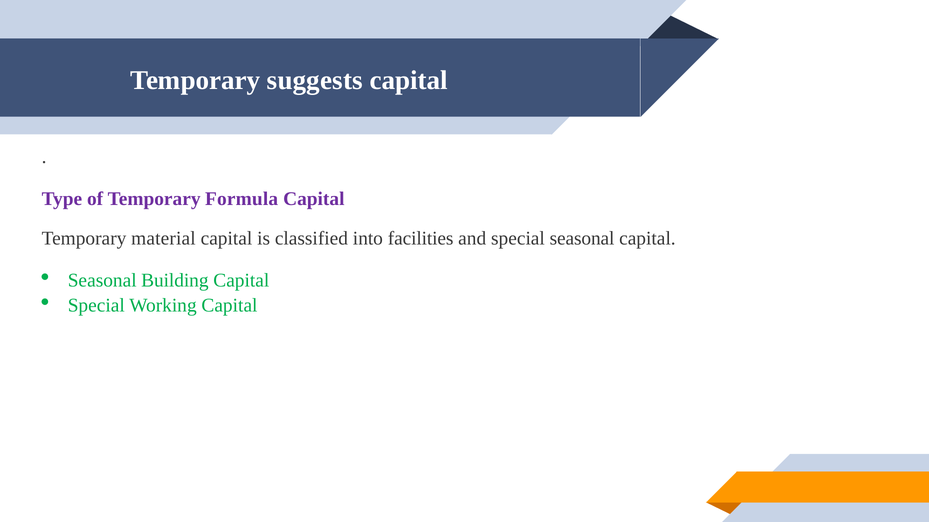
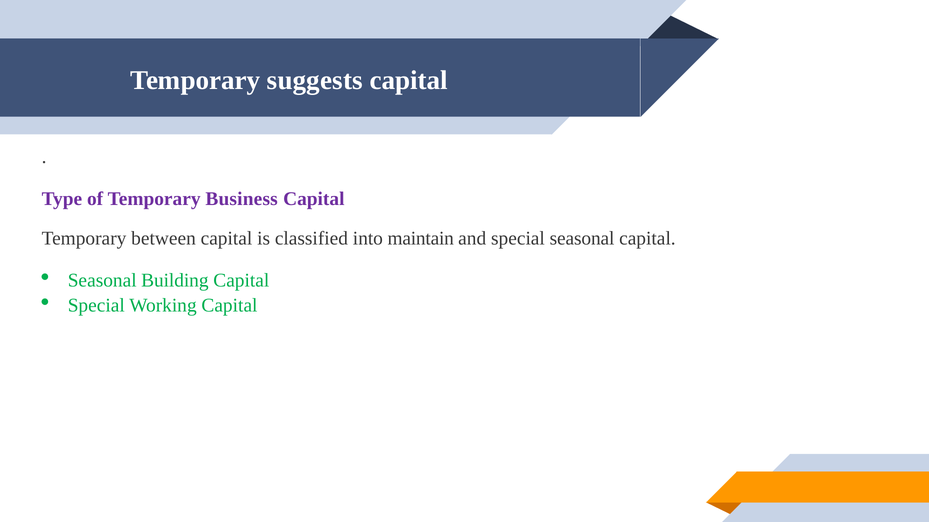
Formula: Formula -> Business
material: material -> between
facilities: facilities -> maintain
